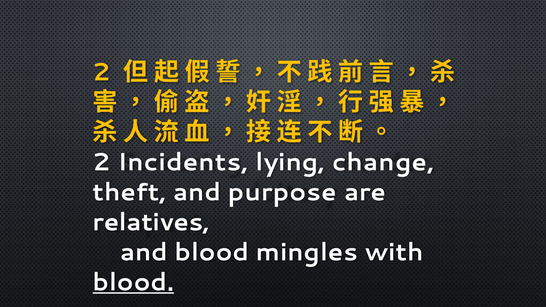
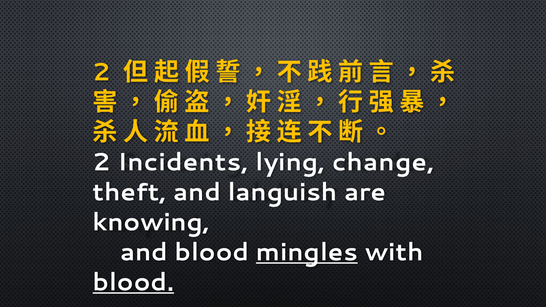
purpose: purpose -> languish
relatives: relatives -> knowing
mingles underline: none -> present
